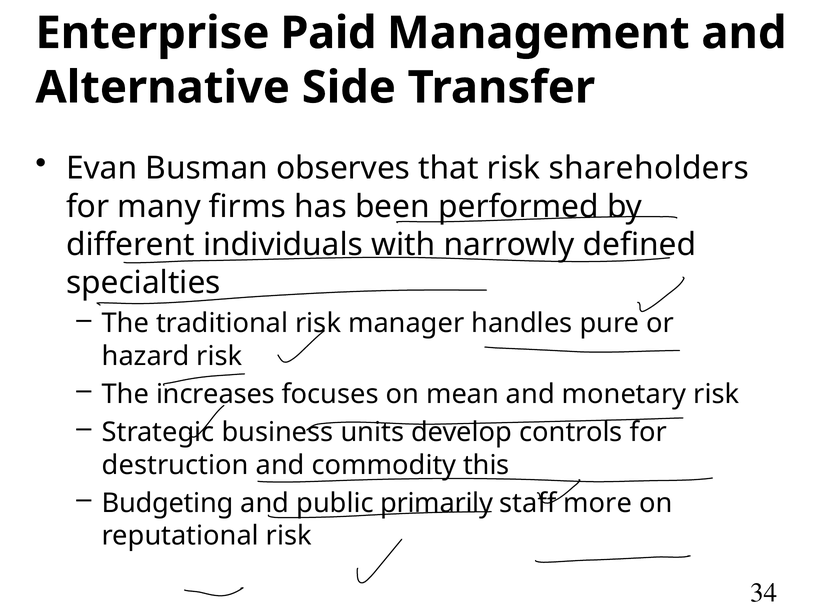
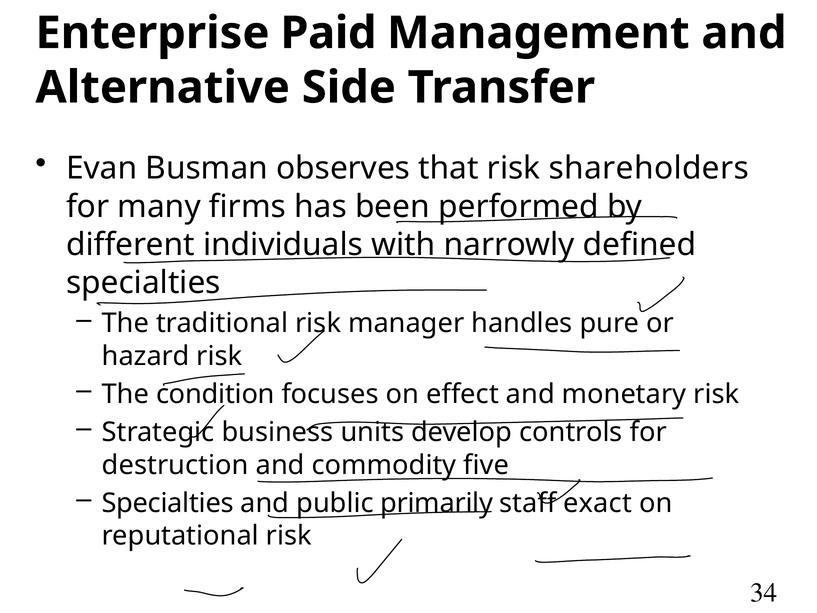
increases: increases -> condition
mean: mean -> effect
this: this -> five
Budgeting at (168, 503): Budgeting -> Specialties
more: more -> exact
